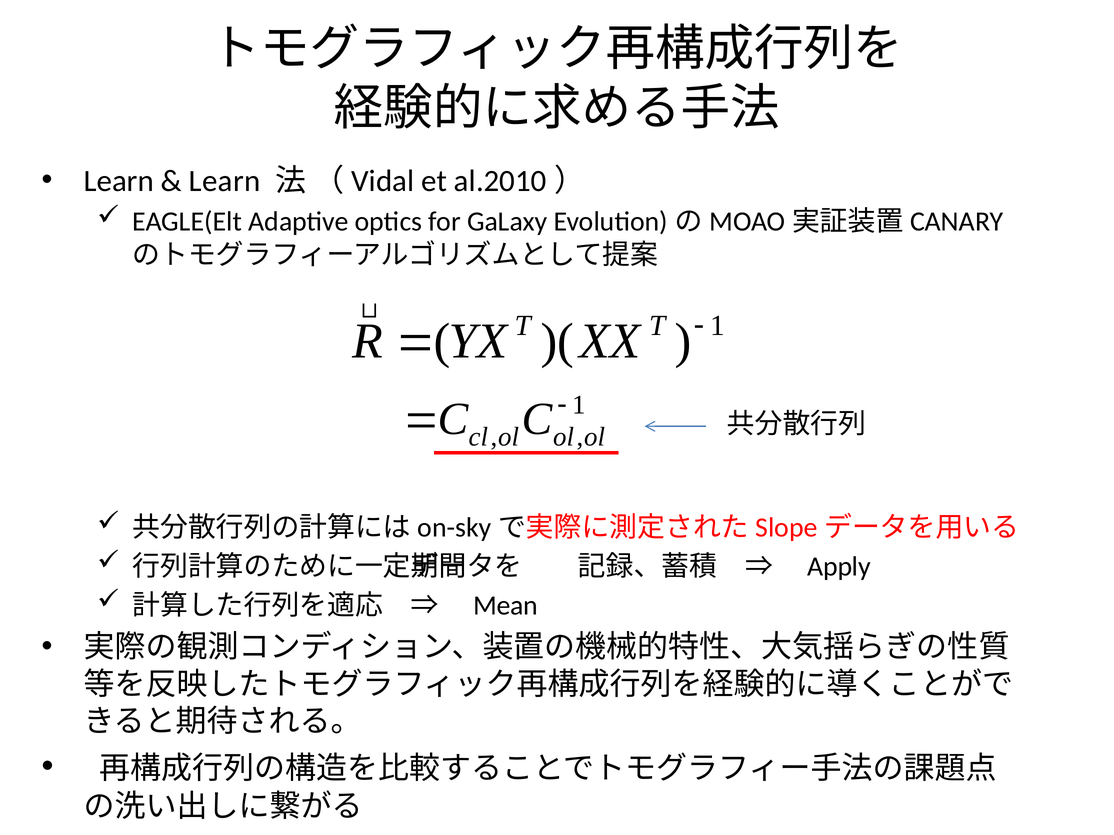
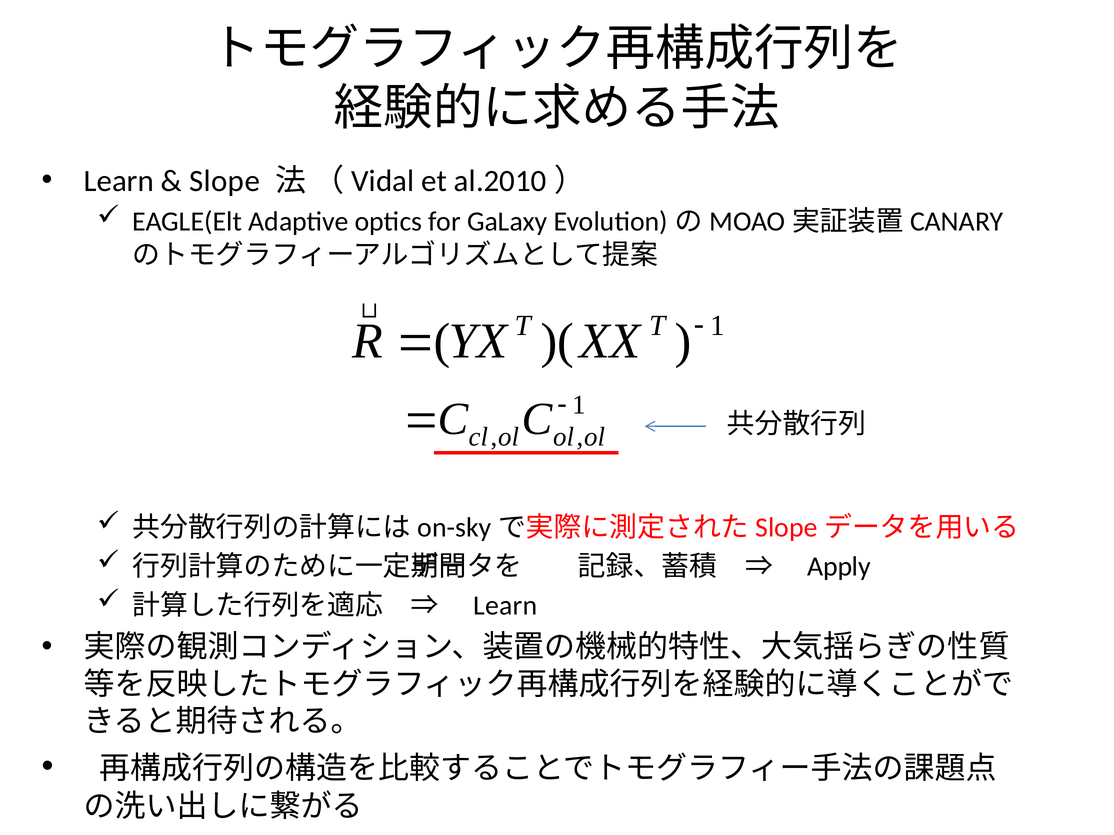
Learn at (225, 181): Learn -> Slope
Mean at (505, 606): Mean -> Learn
